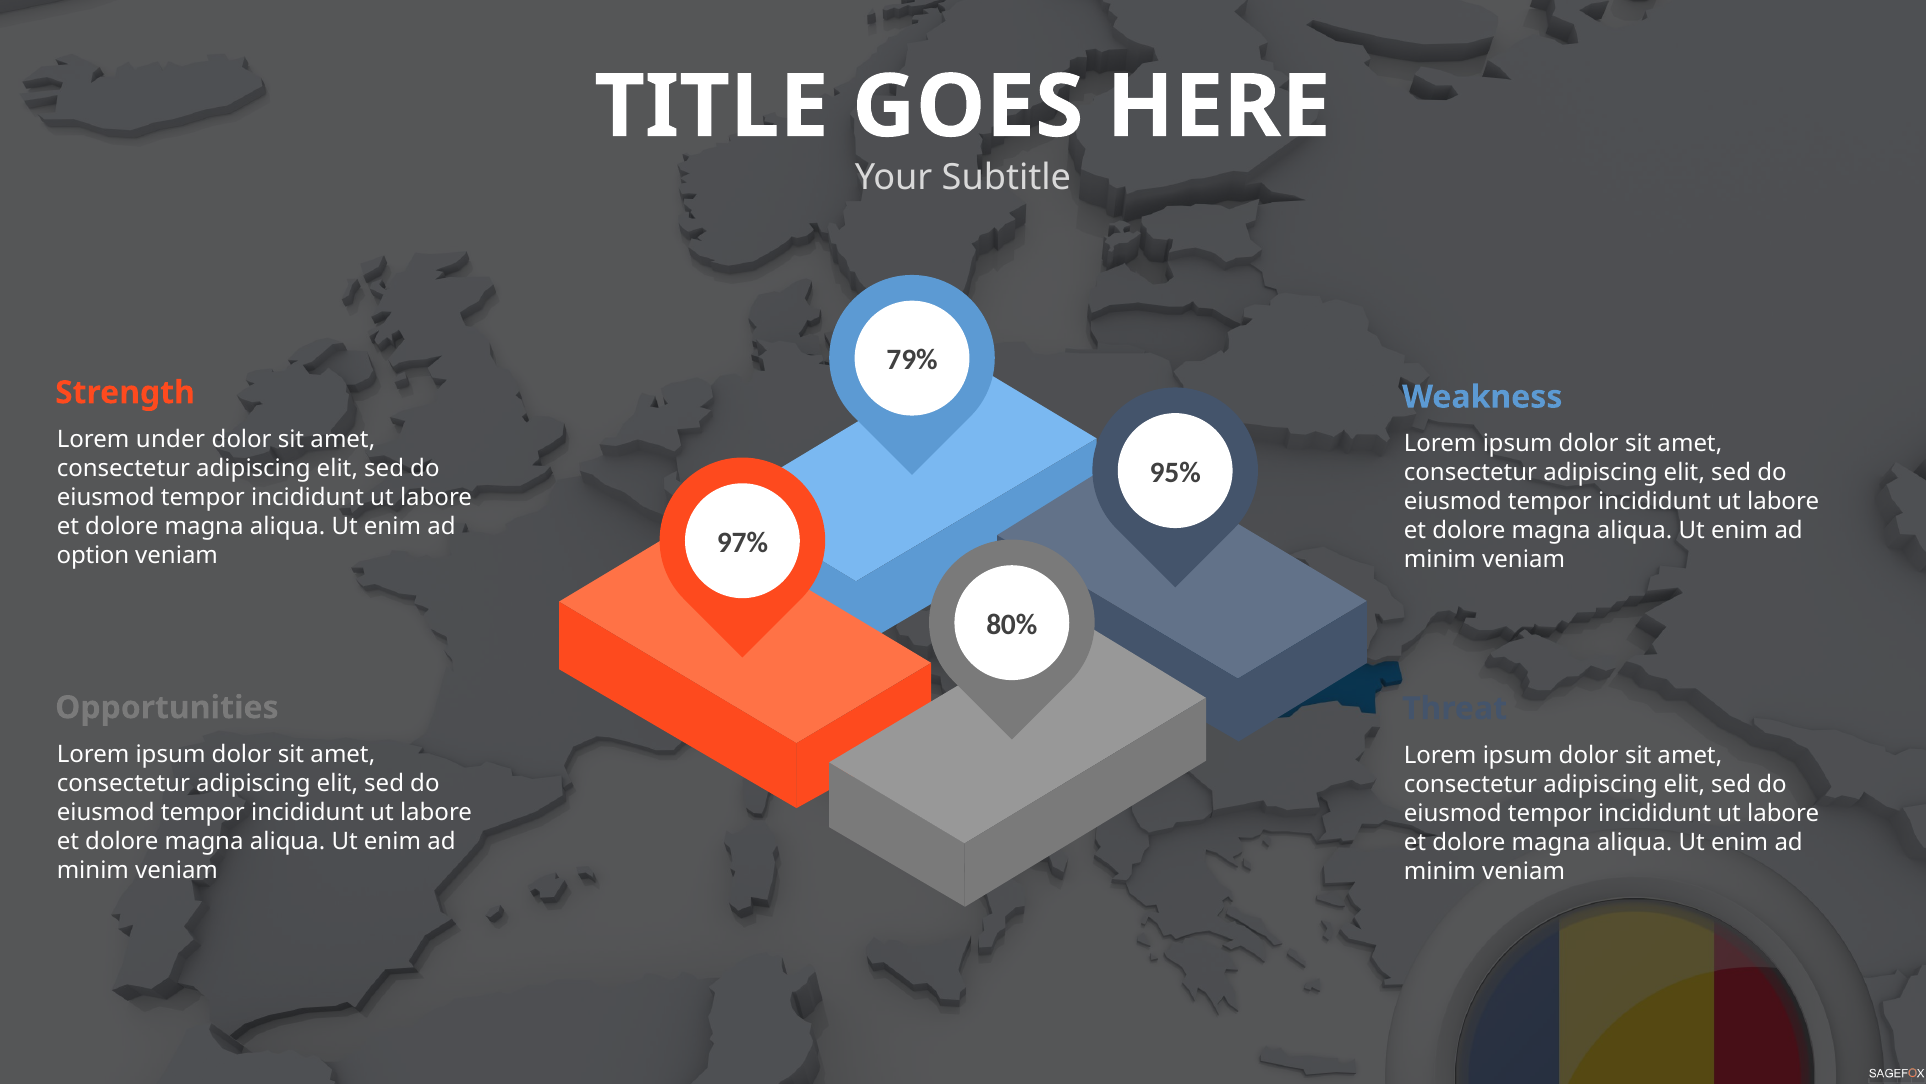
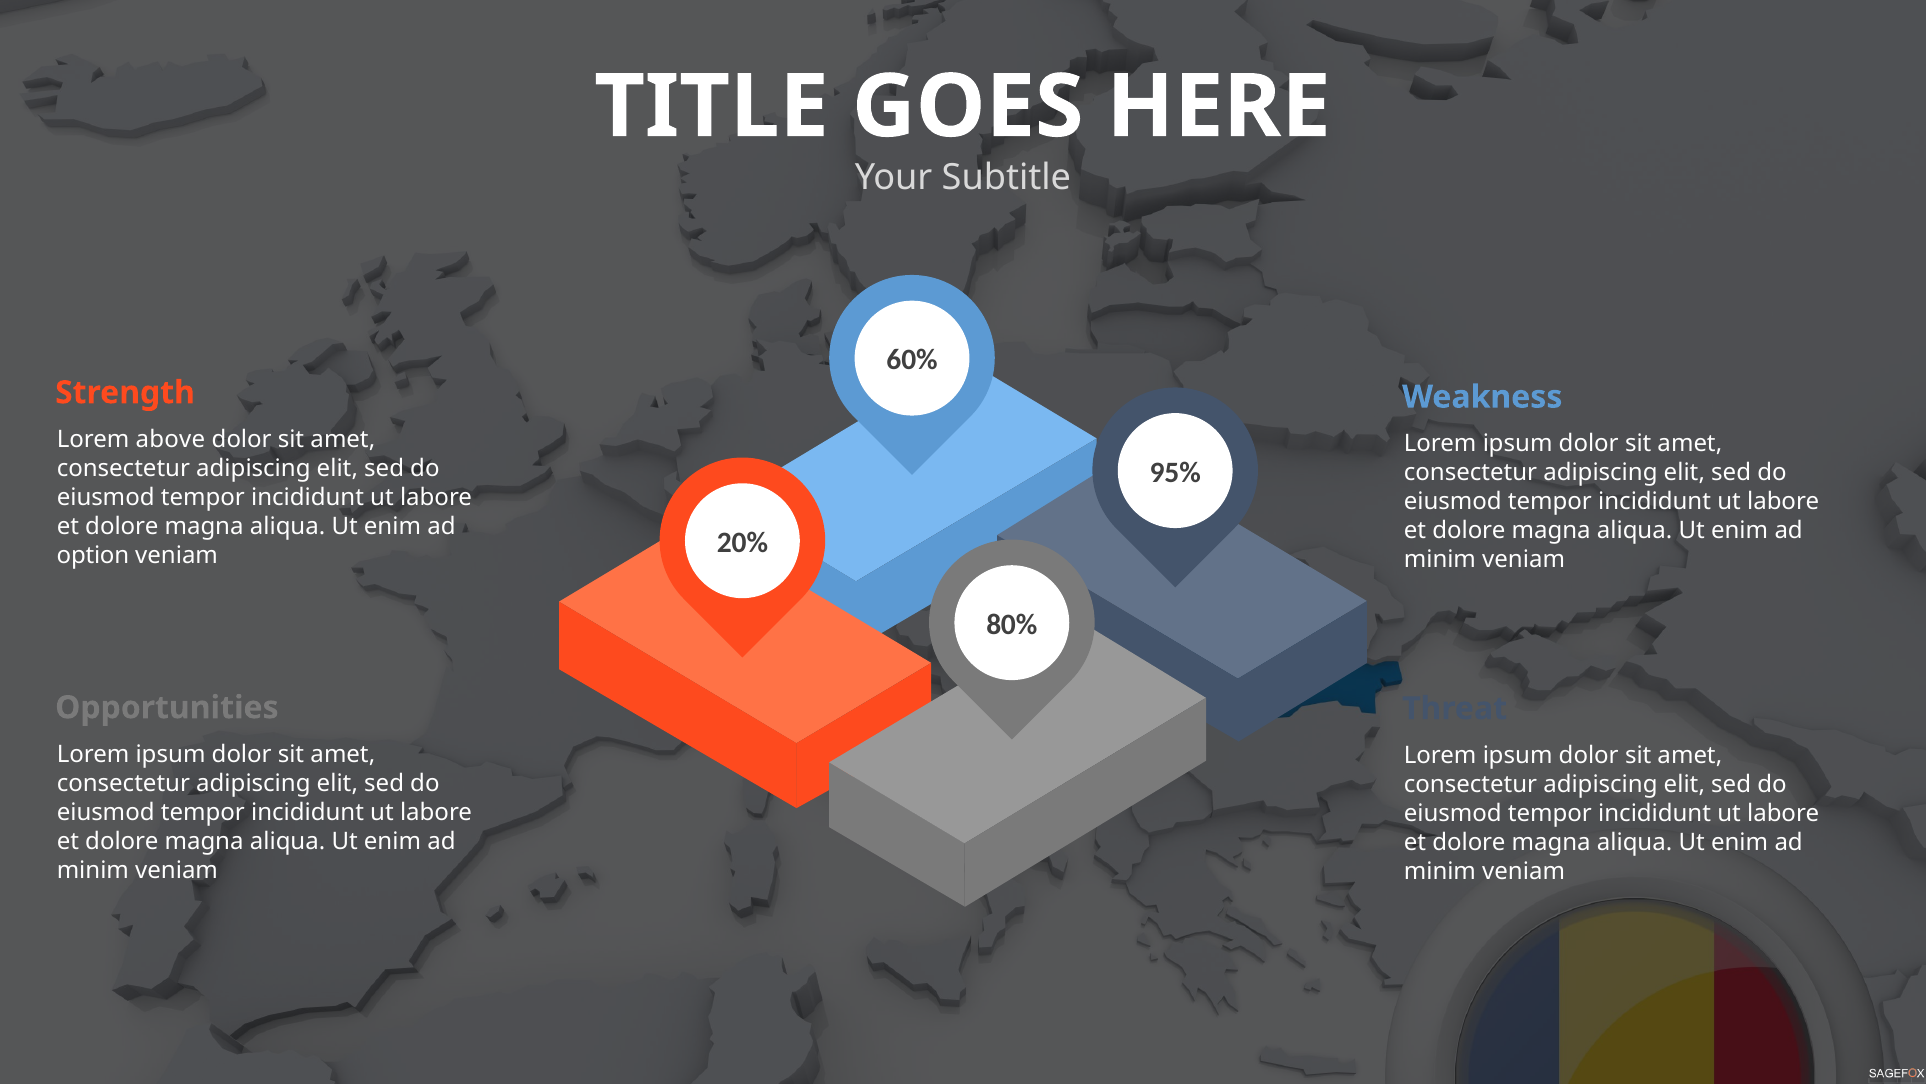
79%: 79% -> 60%
under: under -> above
97%: 97% -> 20%
